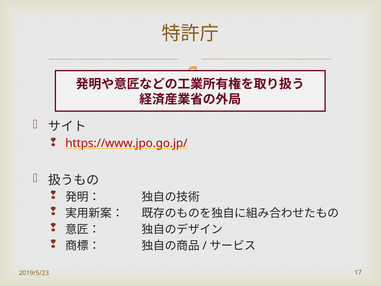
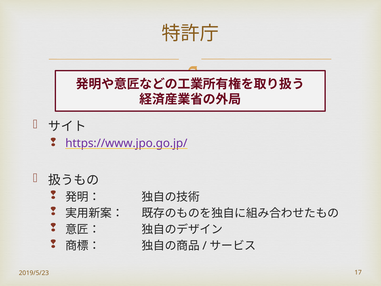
https://www.jpo.go.jp/ colour: red -> purple
